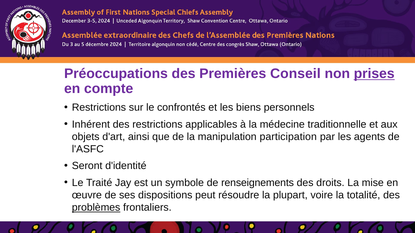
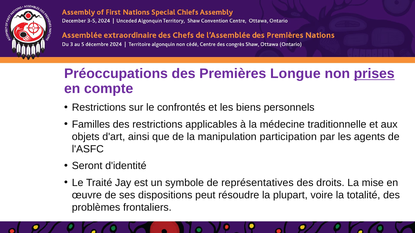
Conseil: Conseil -> Longue
Inhérent: Inhérent -> Familles
renseignements: renseignements -> représentatives
problèmes underline: present -> none
